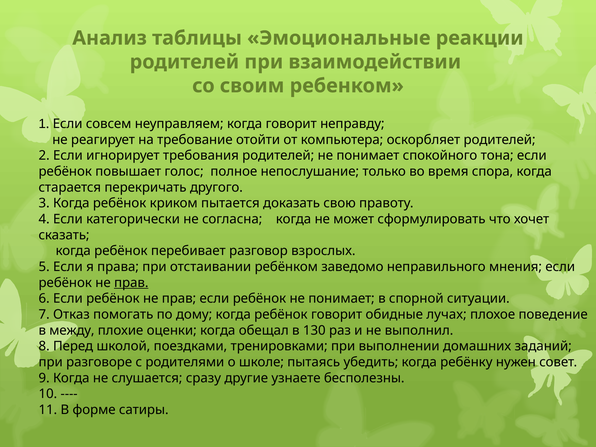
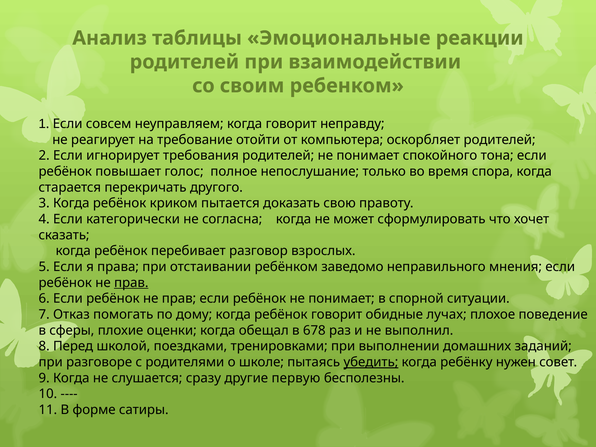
между: между -> сферы
130: 130 -> 678
убедить underline: none -> present
узнаете: узнаете -> первую
